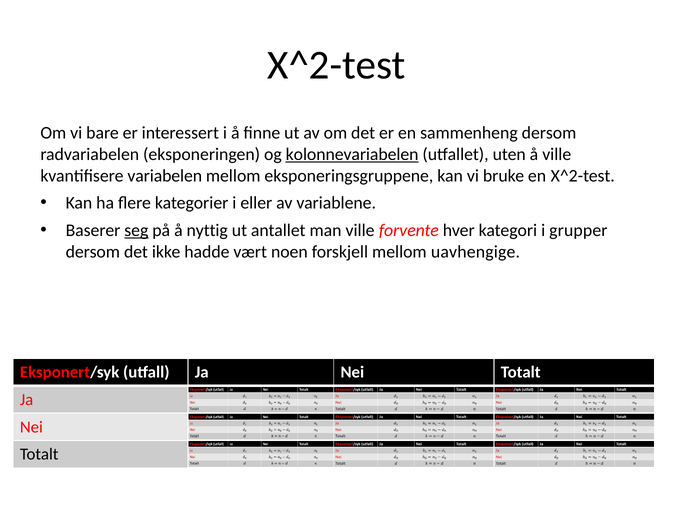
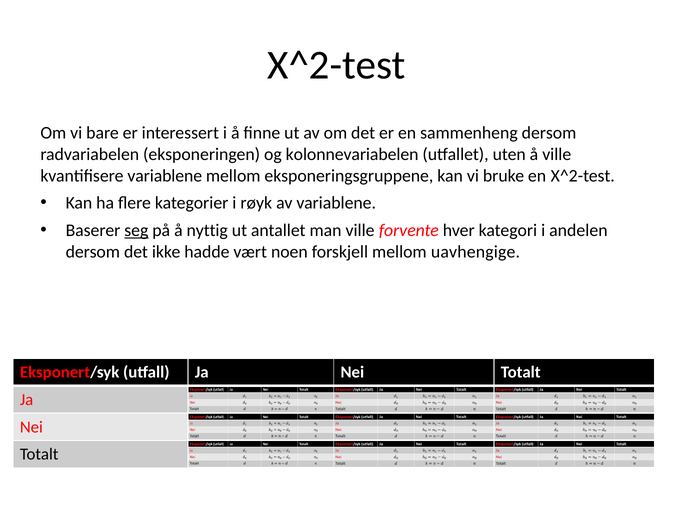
kolonnevariabelen underline: present -> none
kvantifisere variabelen: variabelen -> variablene
eller: eller -> røyk
grupper: grupper -> andelen
